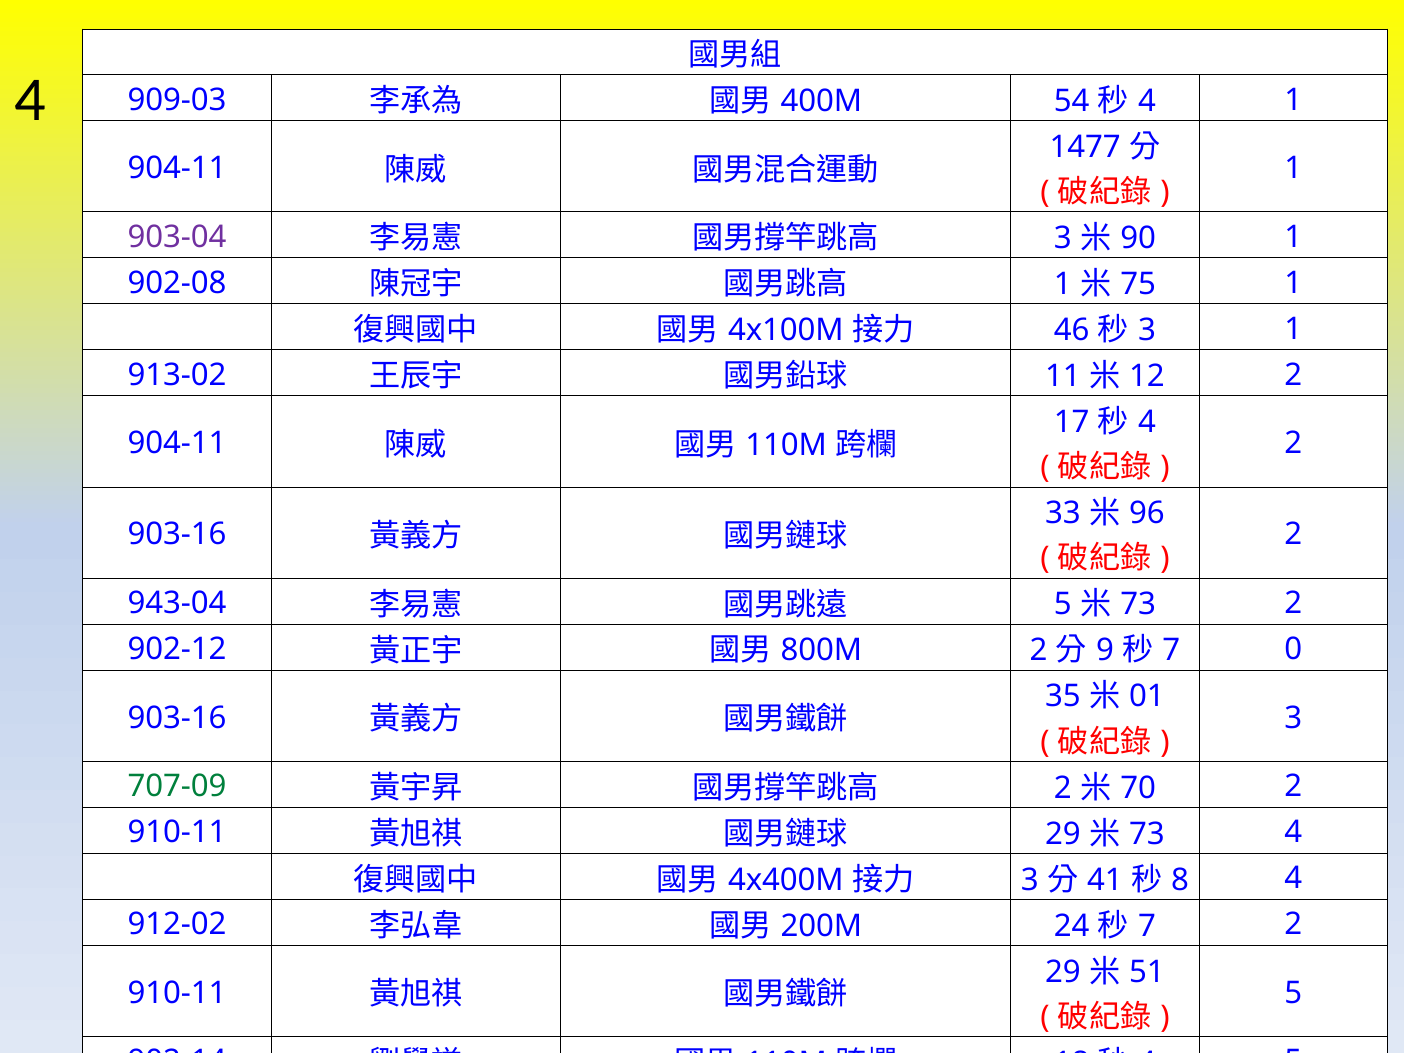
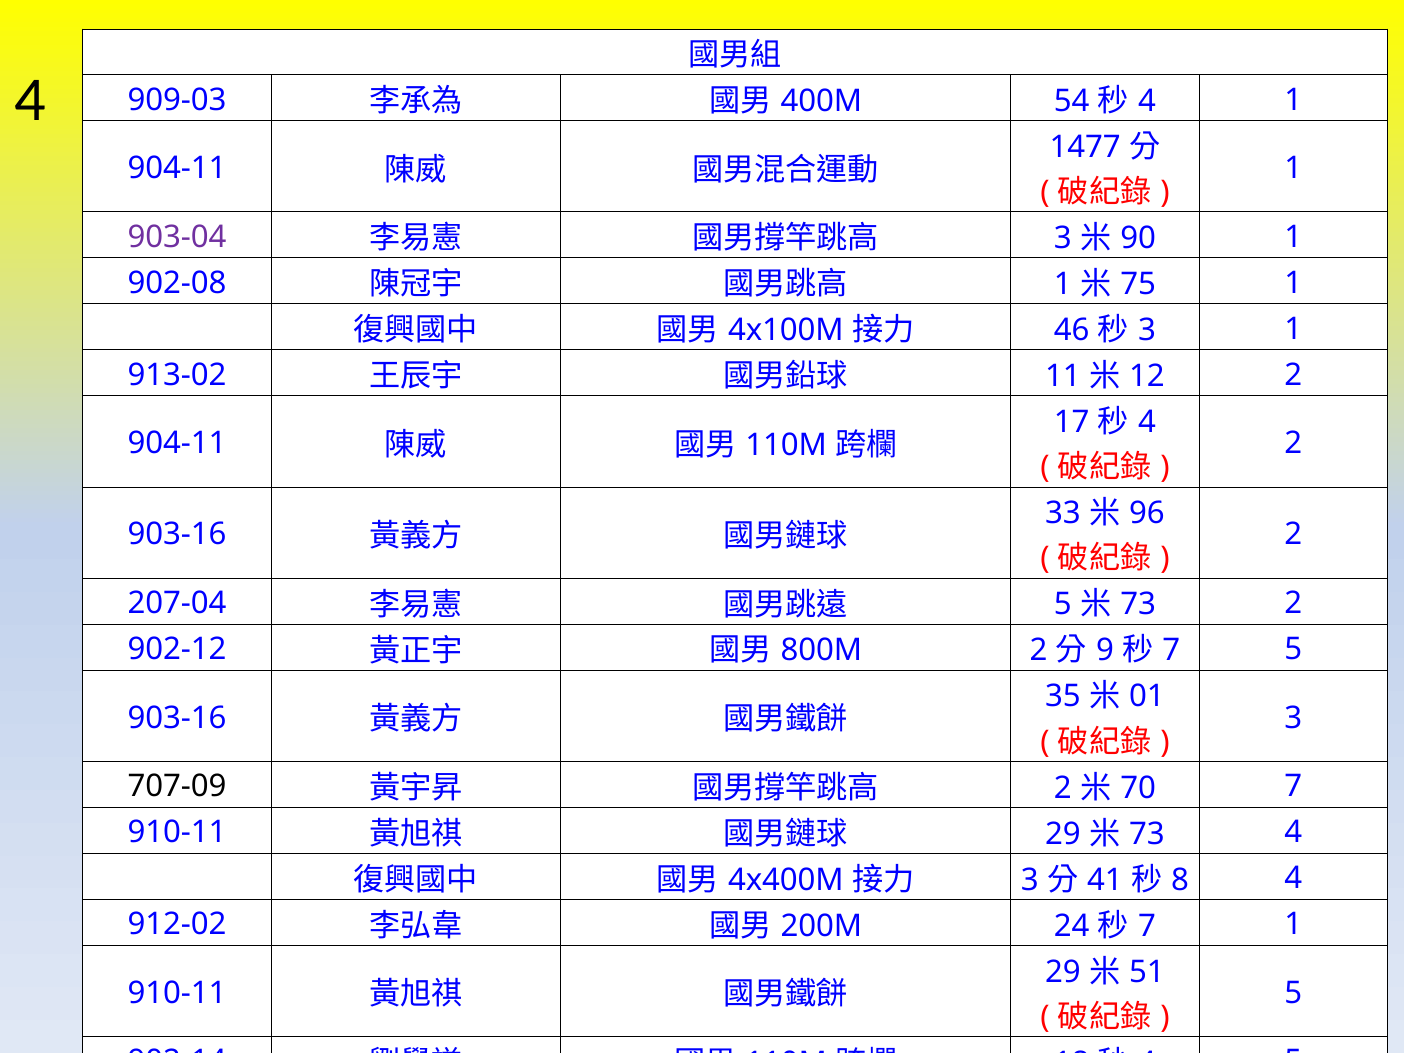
943-04: 943-04 -> 207-04
0 at (1293, 649): 0 -> 5
707-09 colour: green -> black
2 at (1293, 786): 2 -> 7
2 at (1293, 924): 2 -> 1
